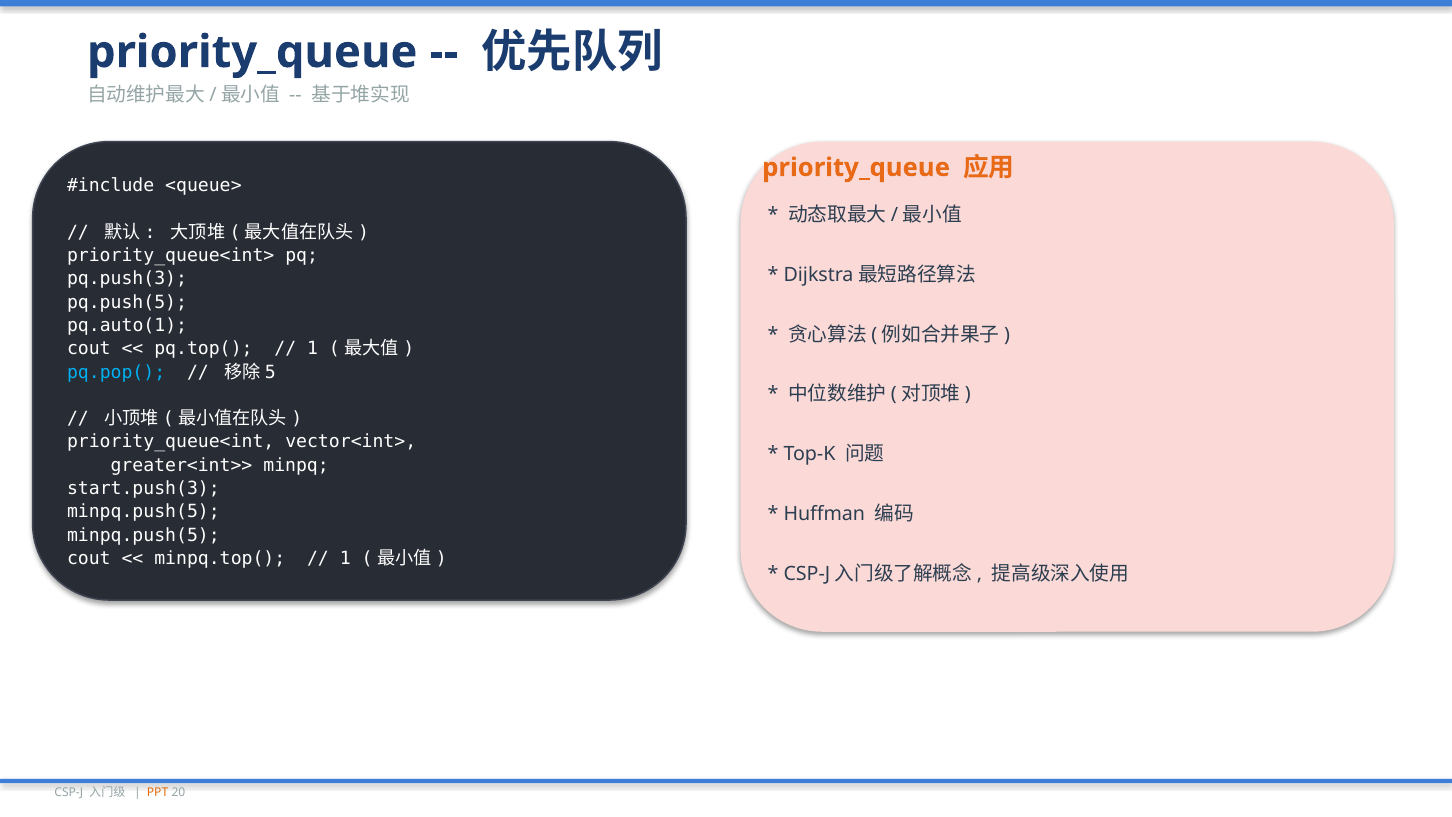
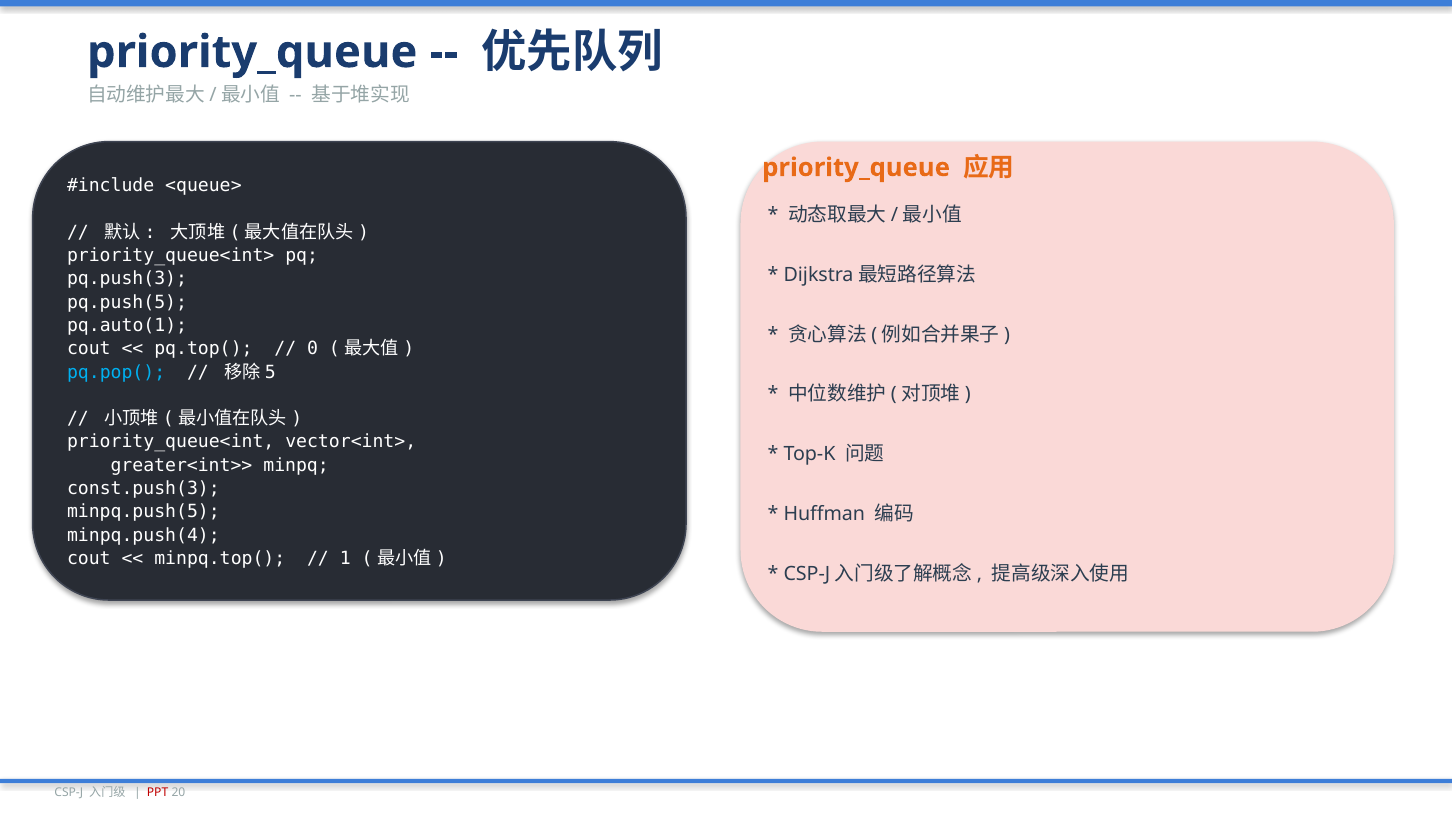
1 at (313, 349): 1 -> 0
start.push(3: start.push(3 -> const.push(3
minpq.push(5 at (143, 535): minpq.push(5 -> minpq.push(4
PPT colour: orange -> red
